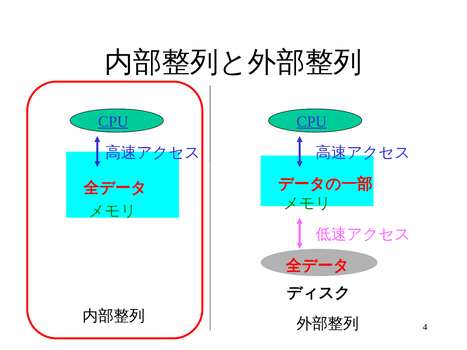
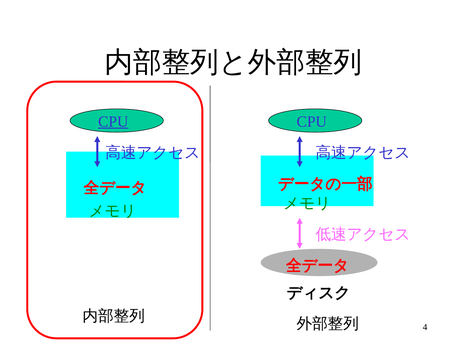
CPU at (312, 122) underline: present -> none
